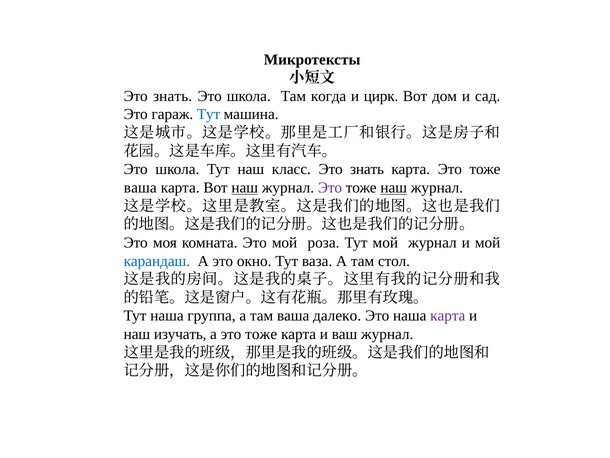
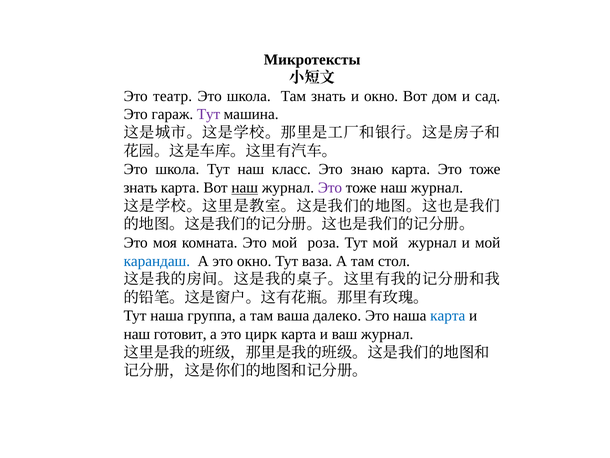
знать at (173, 96): знать -> театр
Там когда: когда -> знать
и цирк: цирк -> окно
Тут at (209, 114) colour: blue -> purple
класс Это знать: знать -> знаю
ваша at (140, 188): ваша -> знать
наш at (394, 188) underline: present -> none
карта at (448, 316) colour: purple -> blue
изучать: изучать -> готовит
а это тоже: тоже -> цирк
